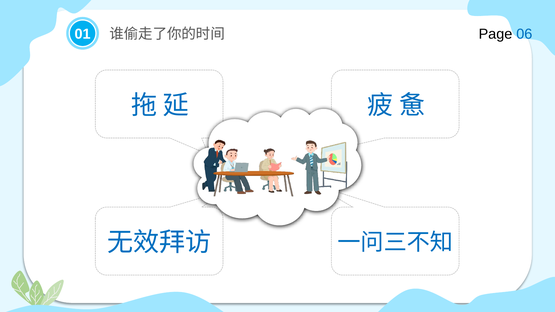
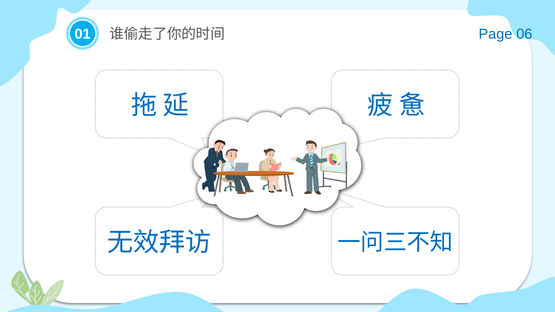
Page colour: black -> blue
